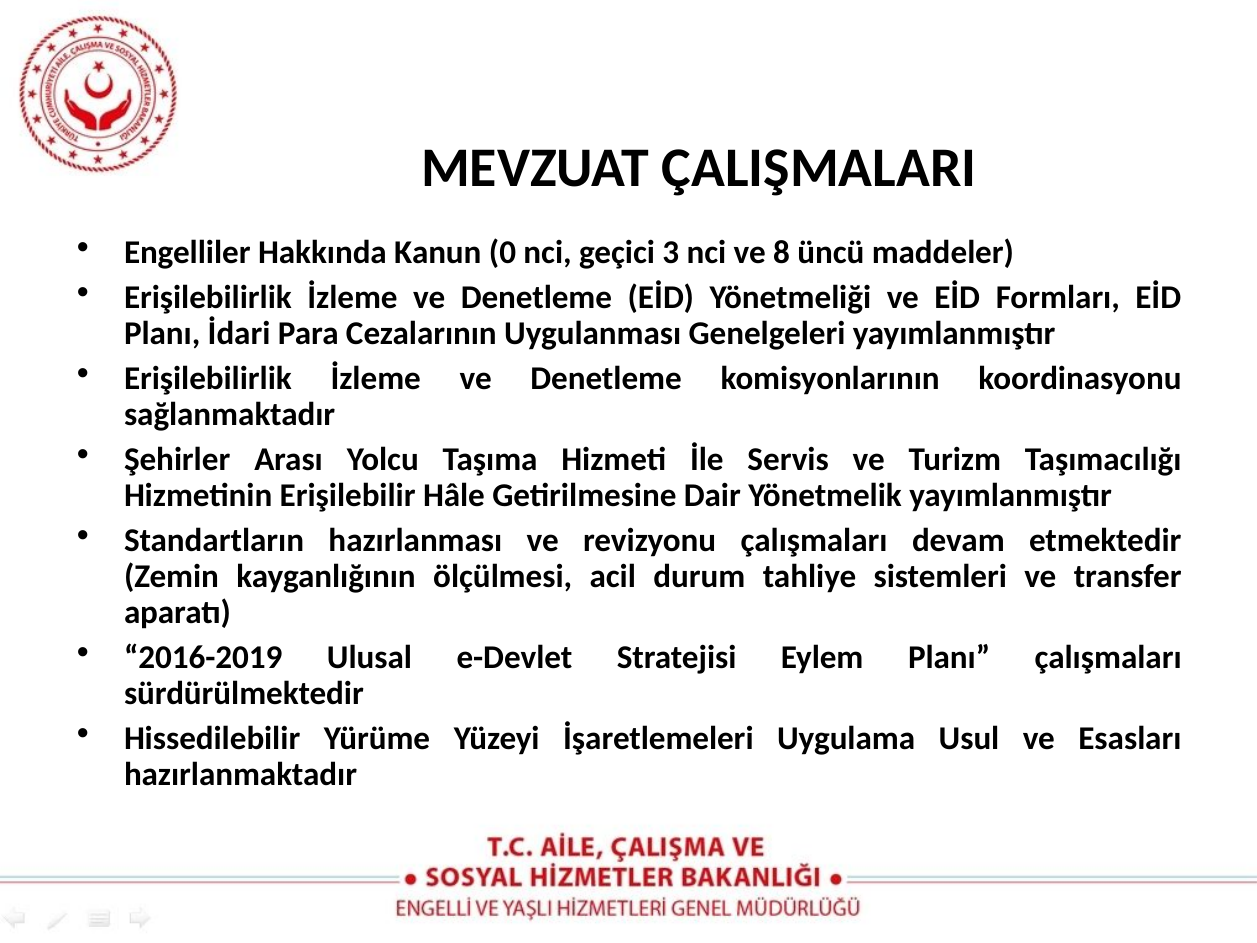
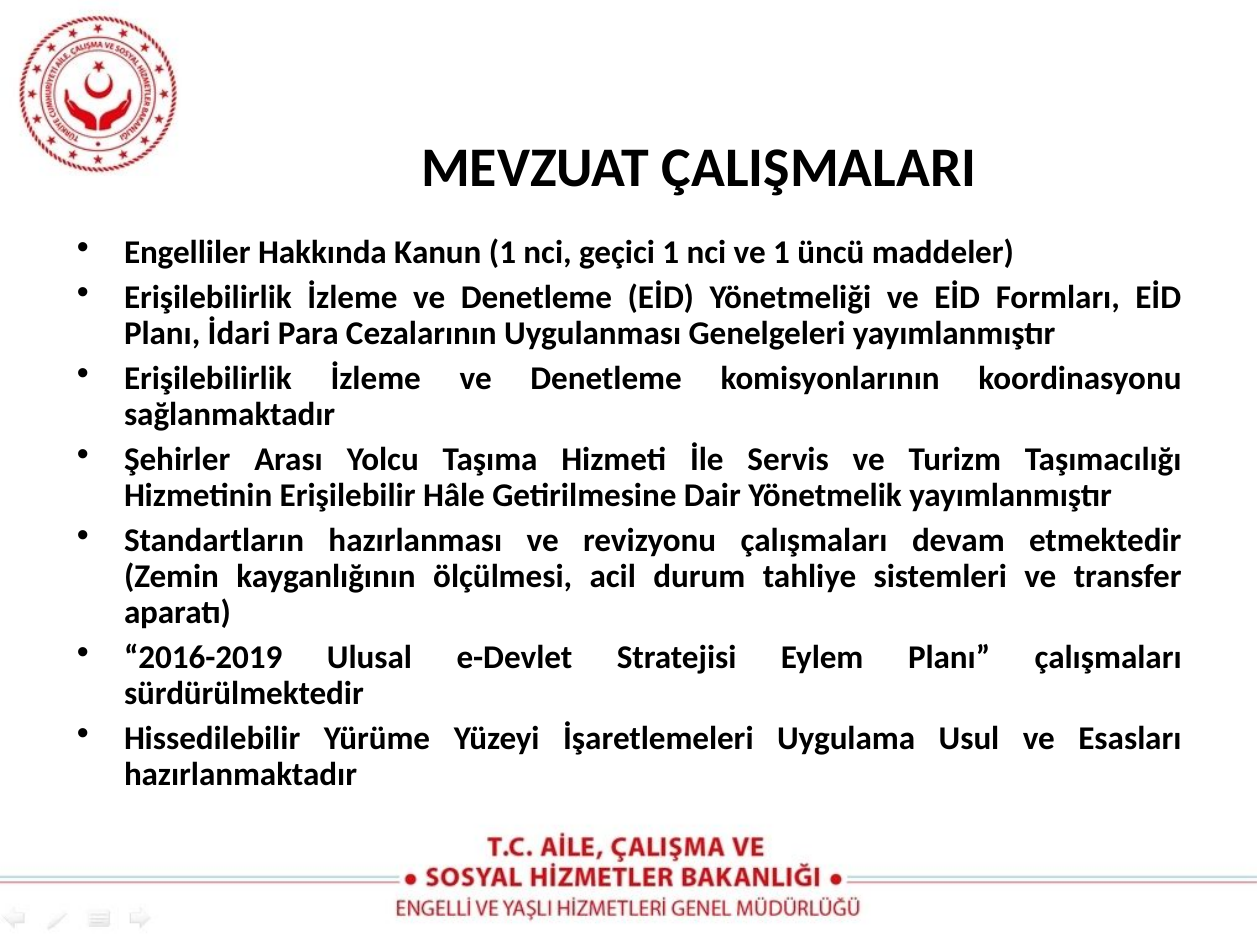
Kanun 0: 0 -> 1
geçici 3: 3 -> 1
ve 8: 8 -> 1
